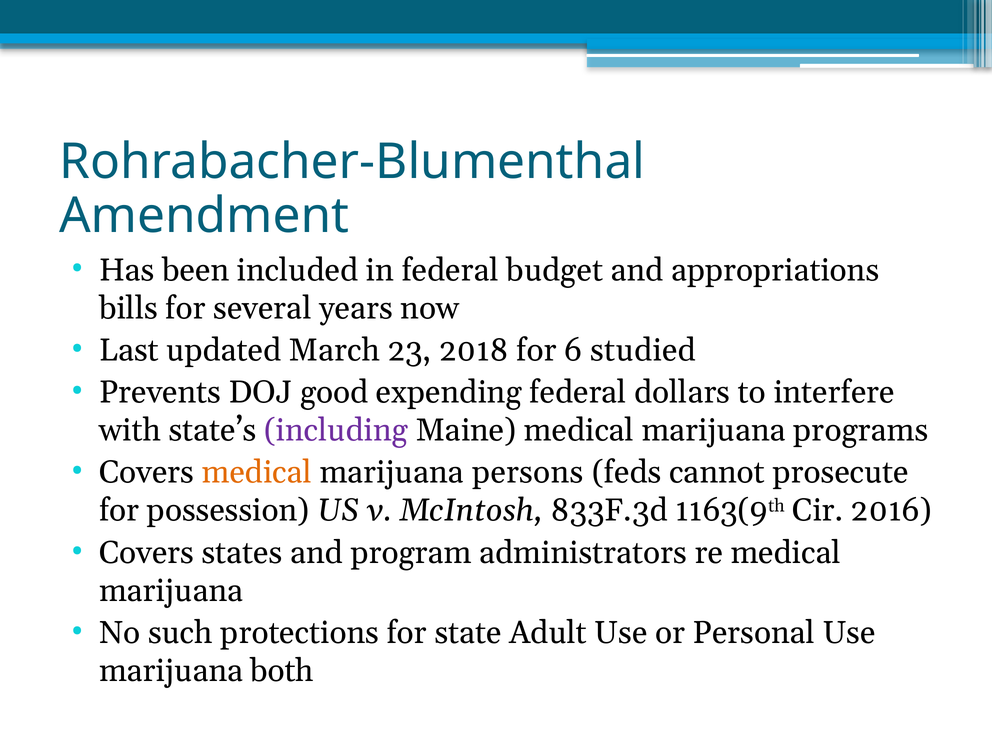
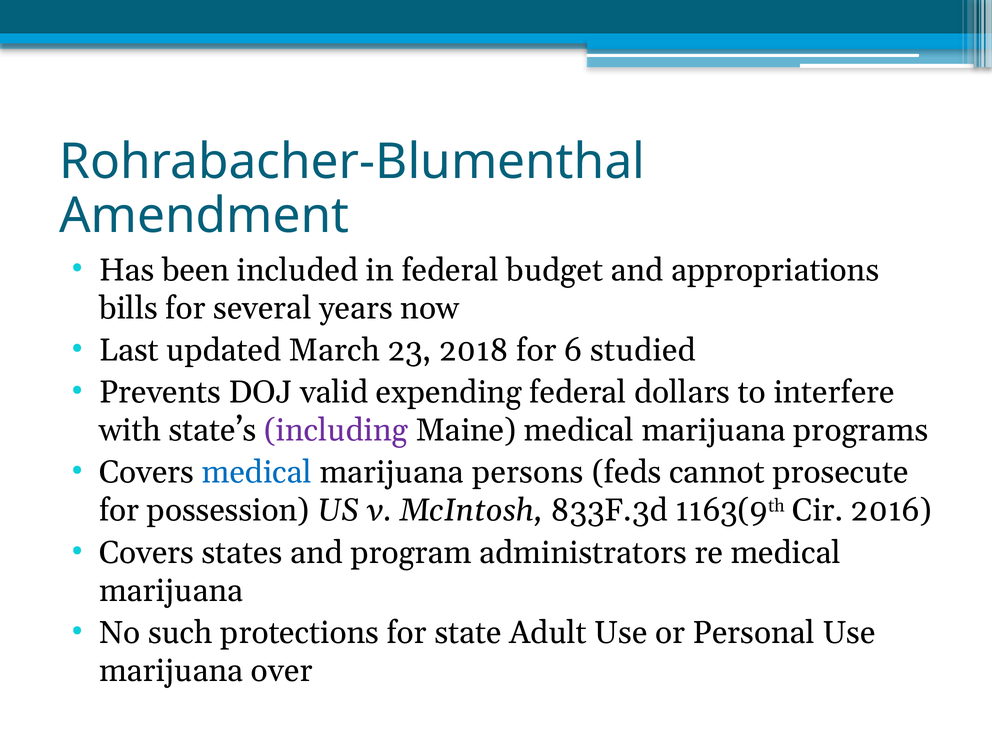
good: good -> valid
medical at (257, 473) colour: orange -> blue
both: both -> over
